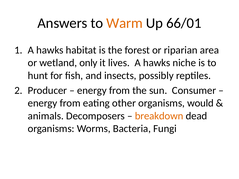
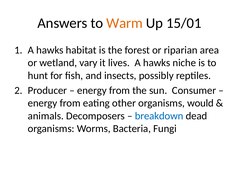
66/01: 66/01 -> 15/01
only: only -> vary
breakdown colour: orange -> blue
